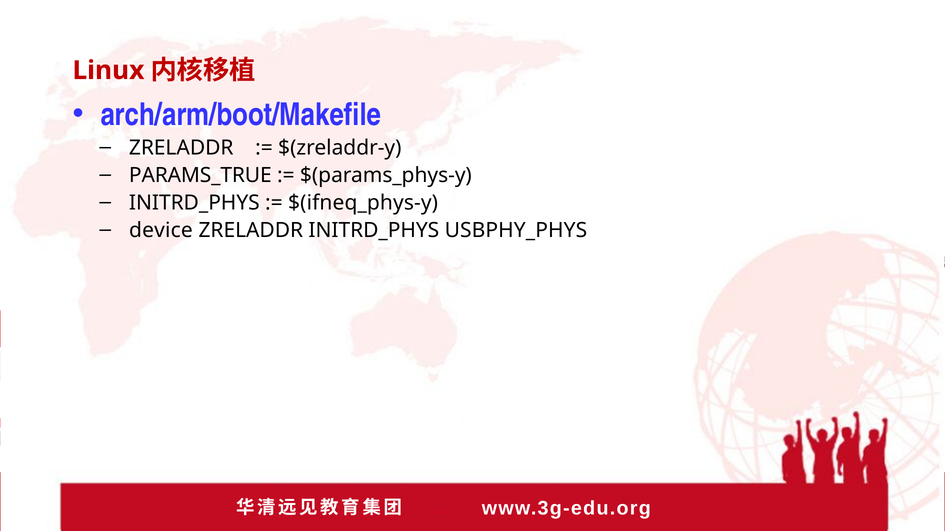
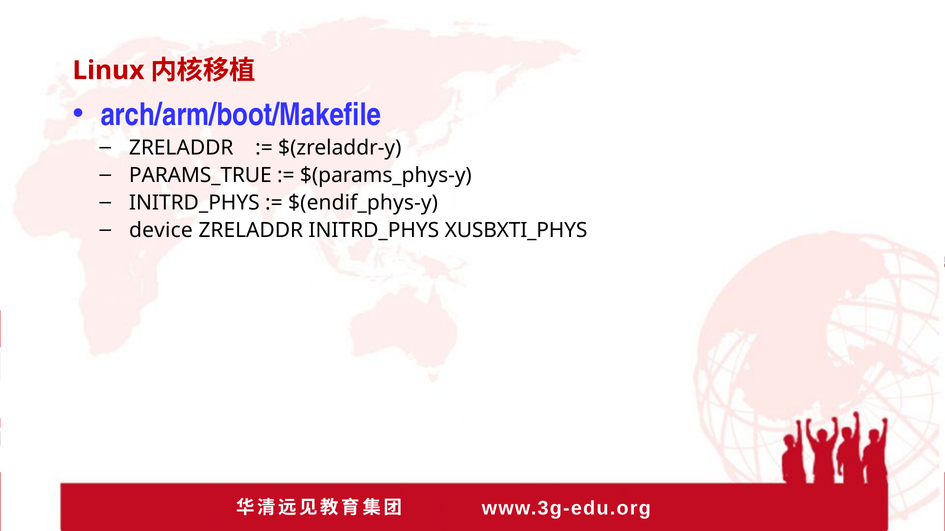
$(ifneq_phys-y: $(ifneq_phys-y -> $(endif_phys-y
USBPHY_PHYS: USBPHY_PHYS -> XUSBXTI_PHYS
